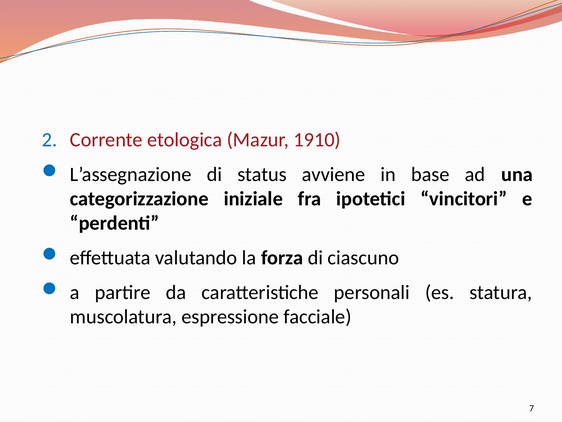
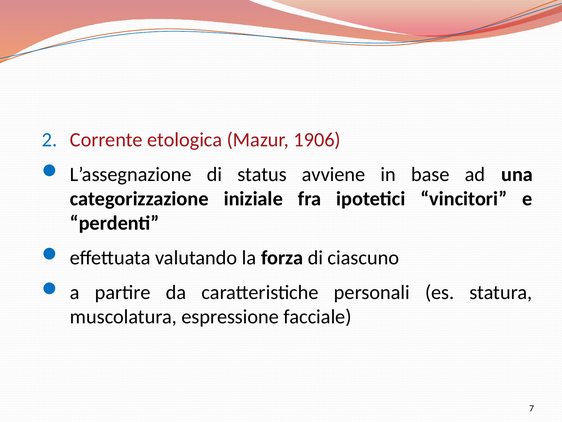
1910: 1910 -> 1906
